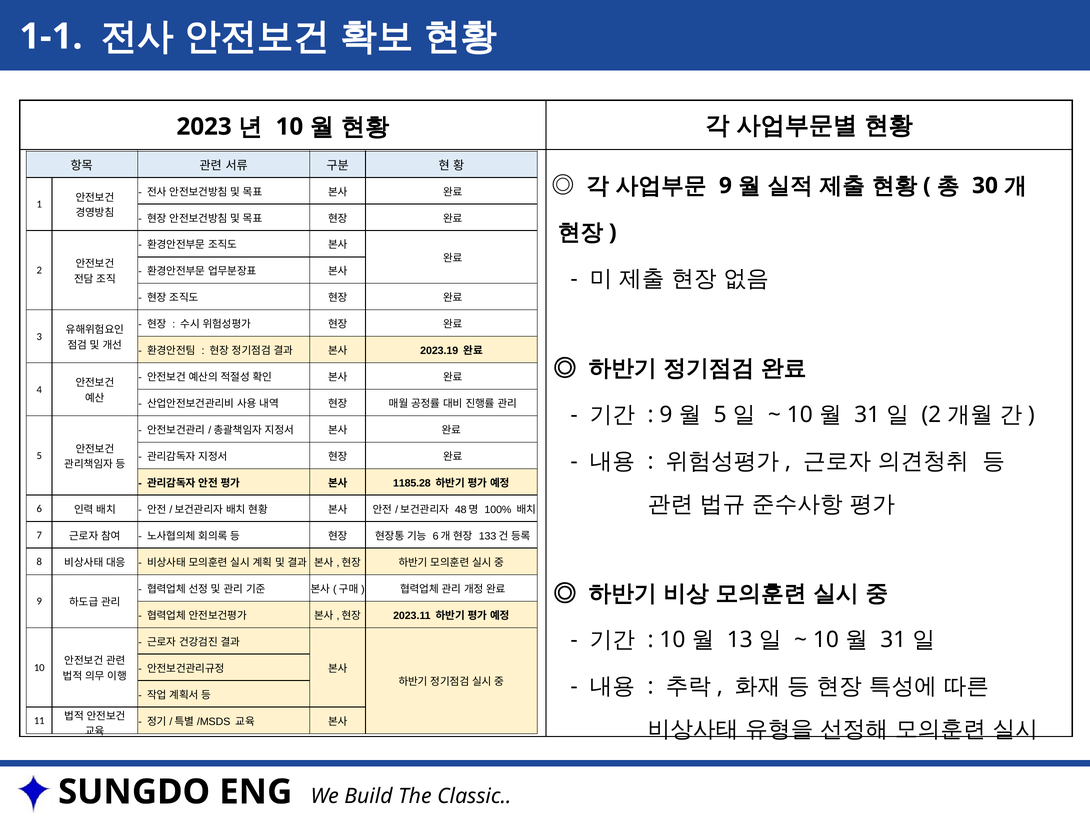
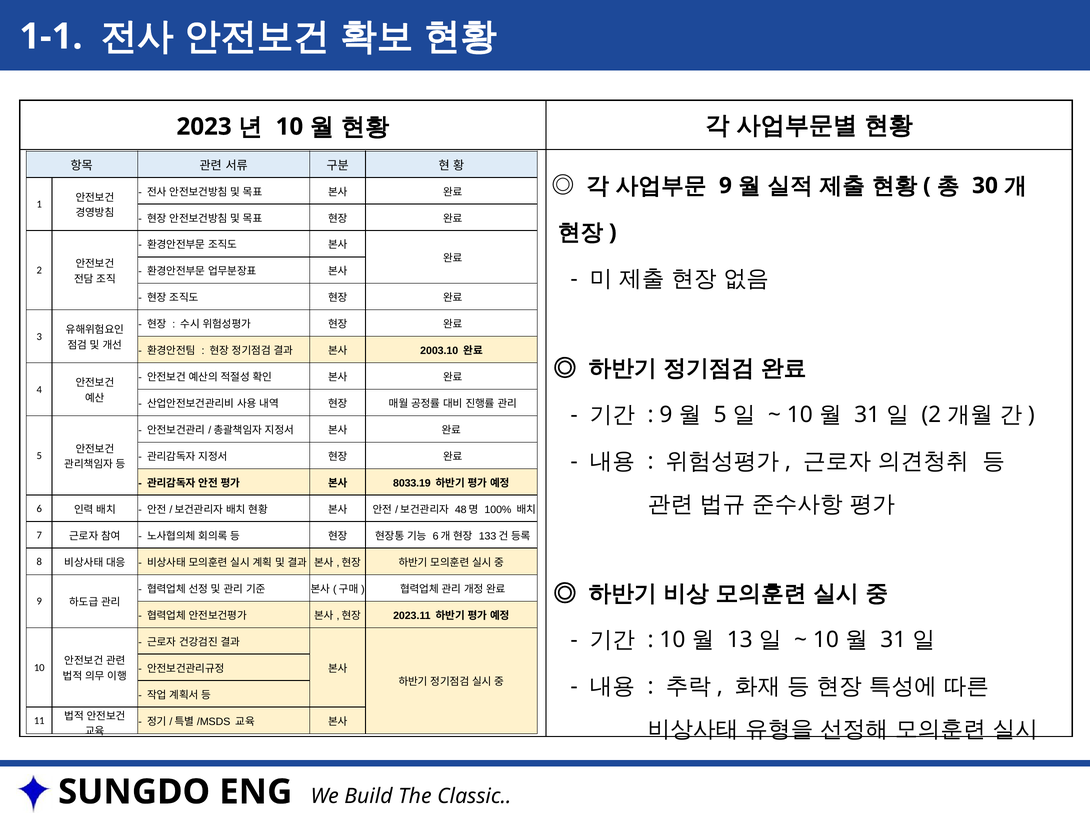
2023.19: 2023.19 -> 2003.10
1185.28: 1185.28 -> 8033.19
